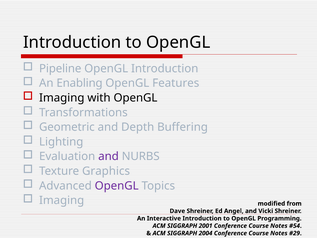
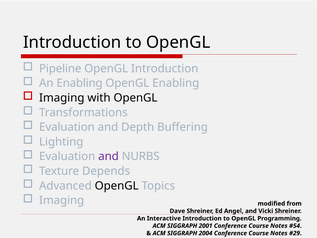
OpenGL Features: Features -> Enabling
Geometric at (67, 127): Geometric -> Evaluation
Graphics: Graphics -> Depends
OpenGL at (117, 186) colour: purple -> black
